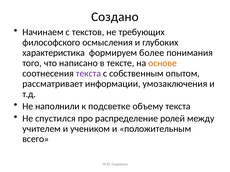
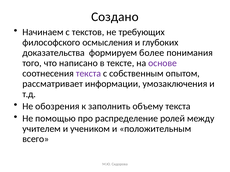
характеристика: характеристика -> доказательства
основе colour: orange -> purple
наполнили: наполнили -> обозрения
подсветке: подсветке -> заполнить
спустился: спустился -> помощью
